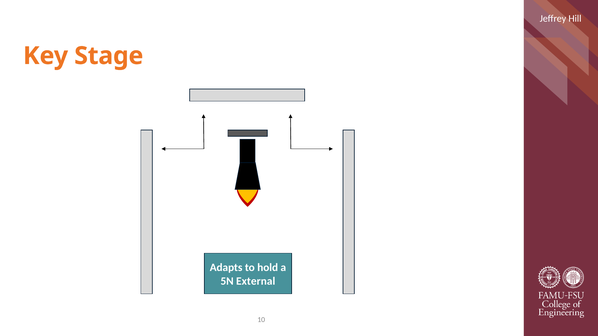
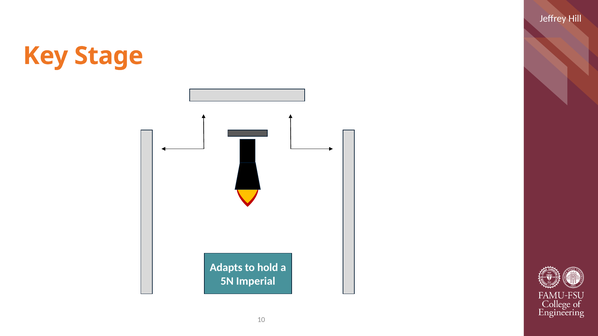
External: External -> Imperial
